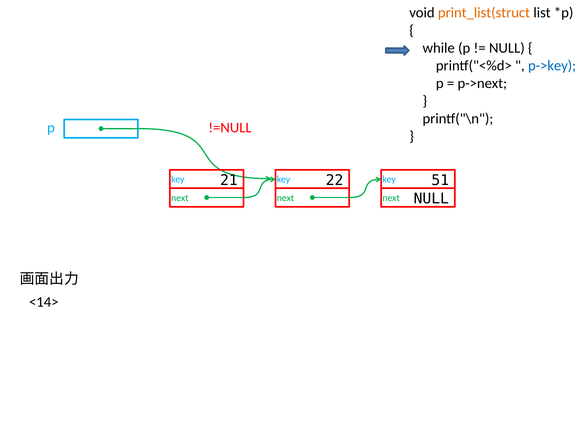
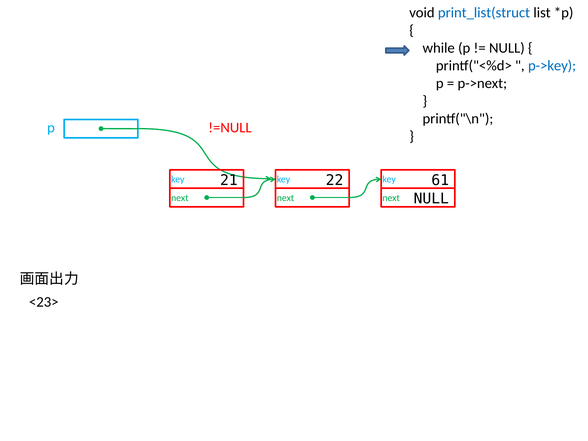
print_list(struct colour: orange -> blue
51: 51 -> 61
<14>: <14> -> <23>
